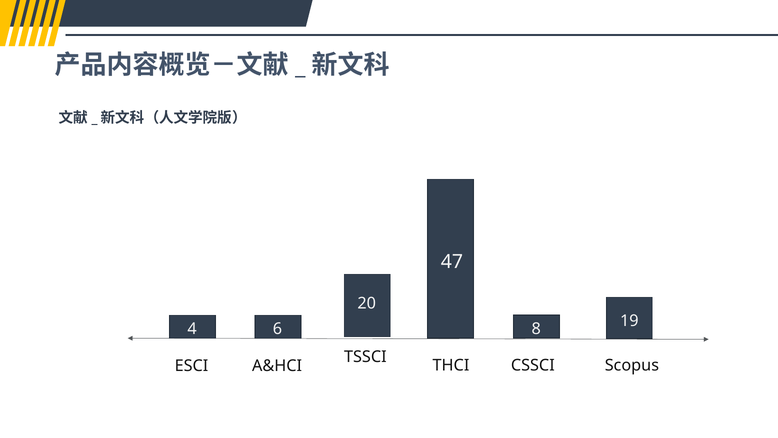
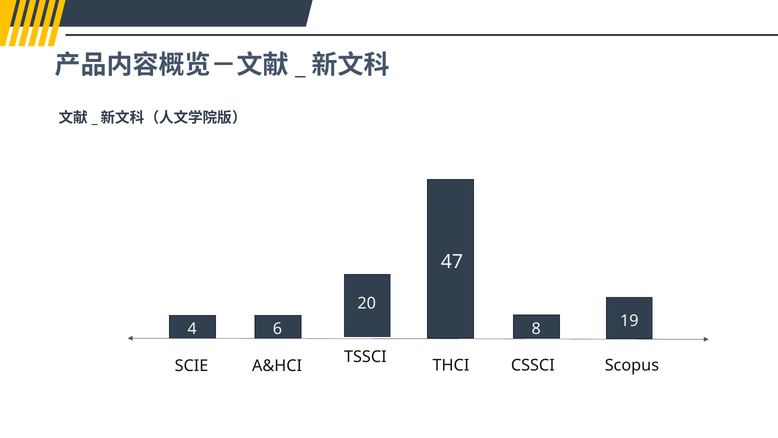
ESCI: ESCI -> SCIE
